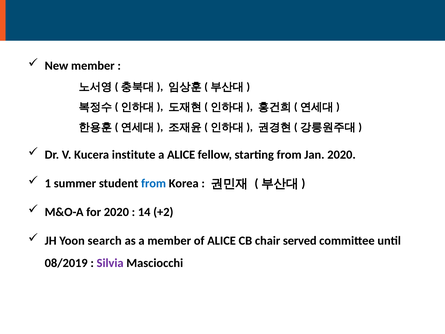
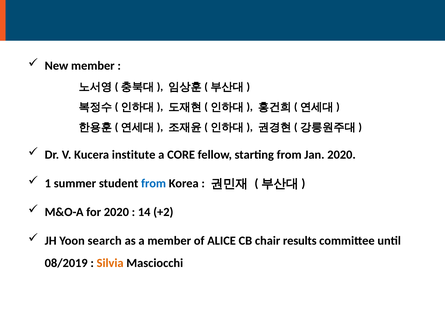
a ALICE: ALICE -> CORE
served: served -> results
Silvia colour: purple -> orange
